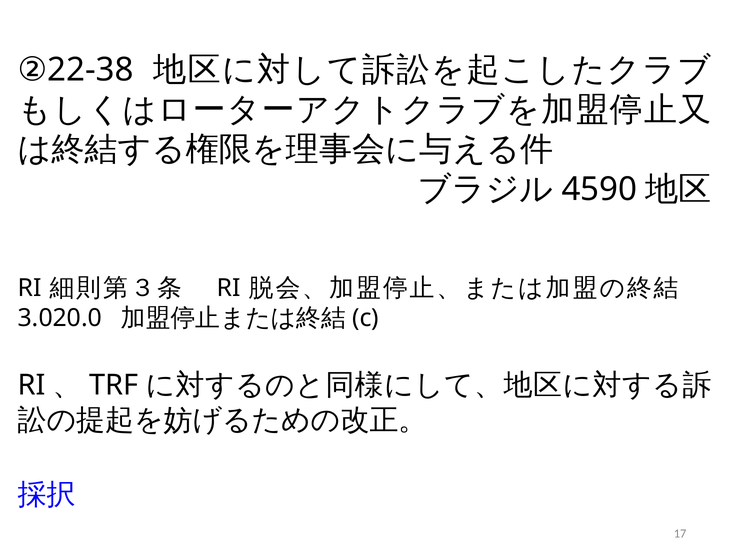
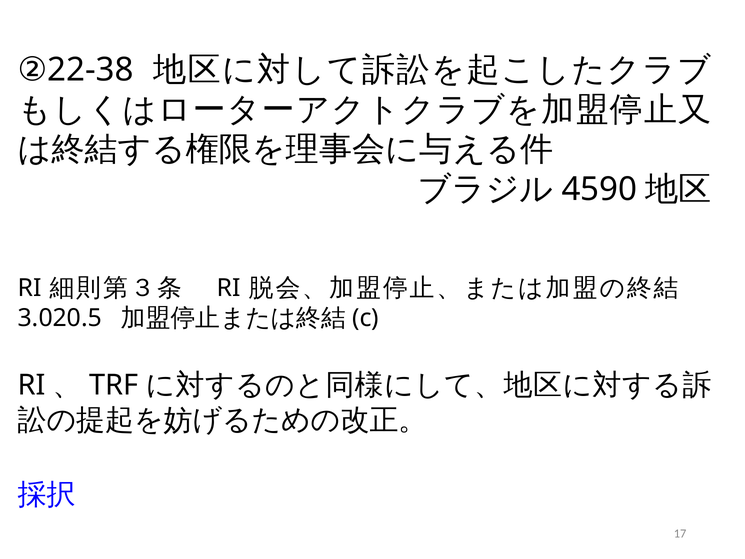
3.020.0: 3.020.0 -> 3.020.5
